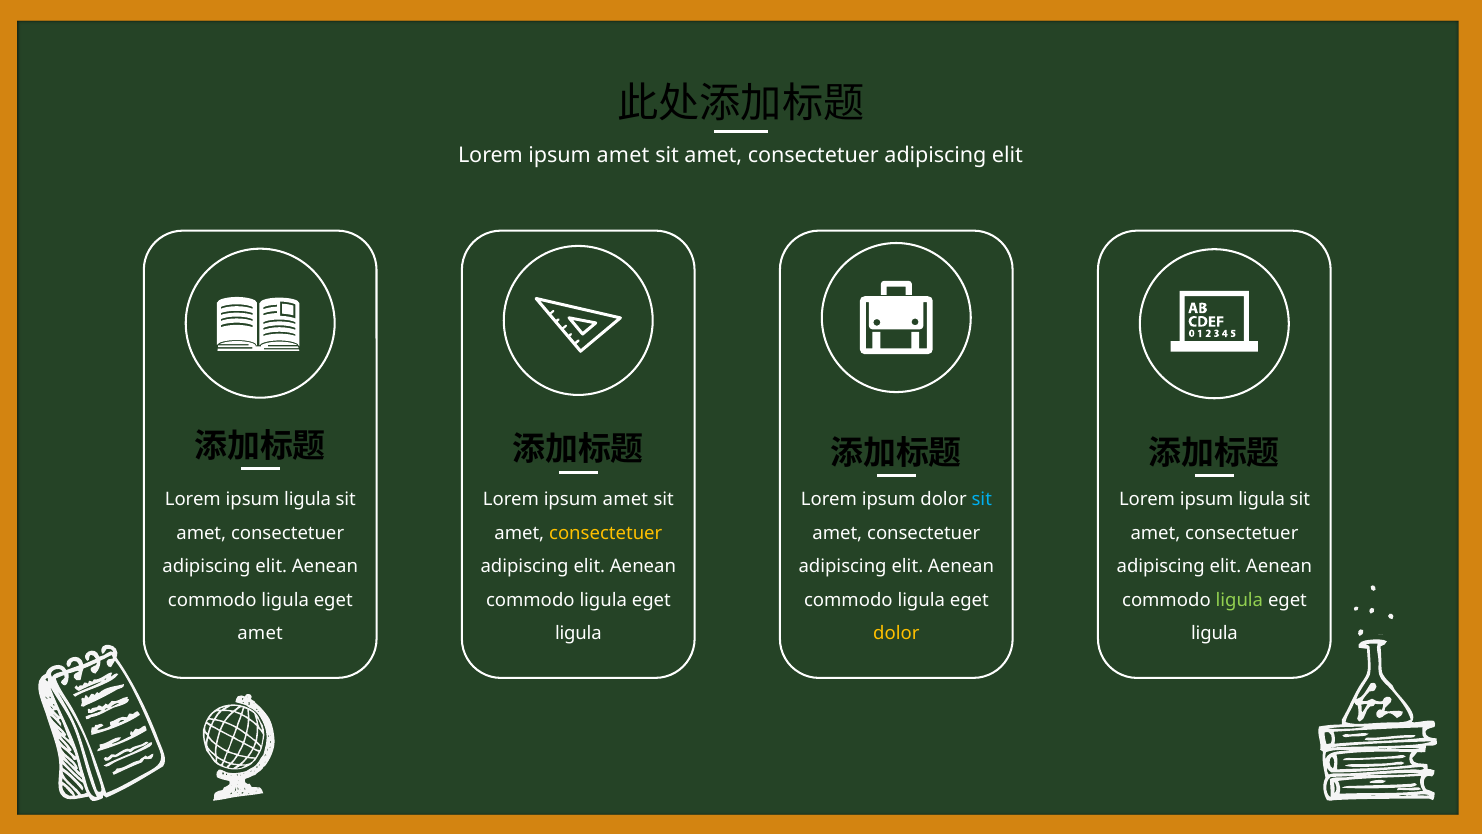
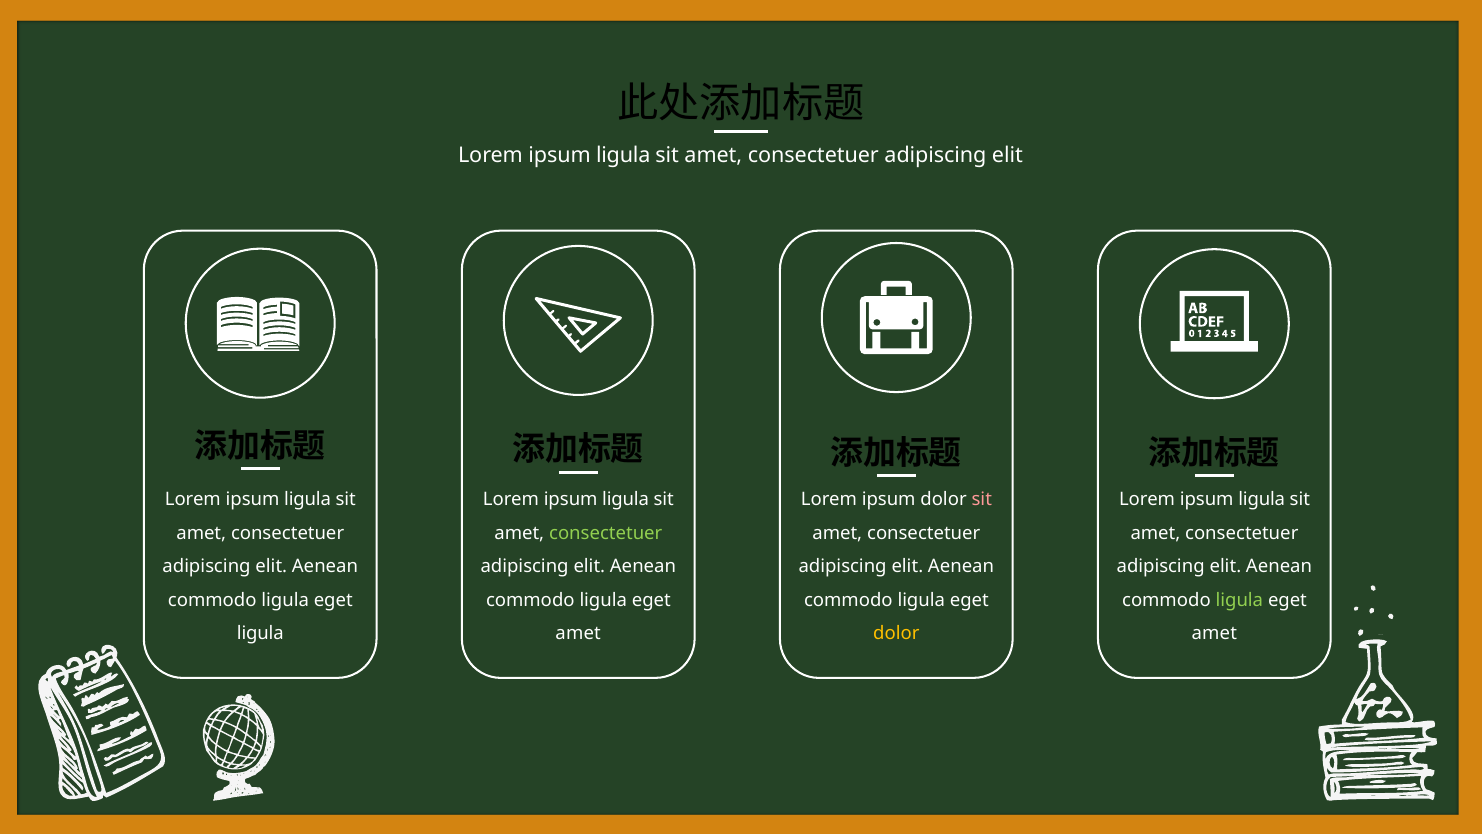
amet at (623, 156): amet -> ligula
amet at (625, 500): amet -> ligula
sit at (982, 500) colour: light blue -> pink
consectetuer at (606, 533) colour: yellow -> light green
amet at (260, 633): amet -> ligula
ligula at (578, 633): ligula -> amet
ligula at (1214, 633): ligula -> amet
